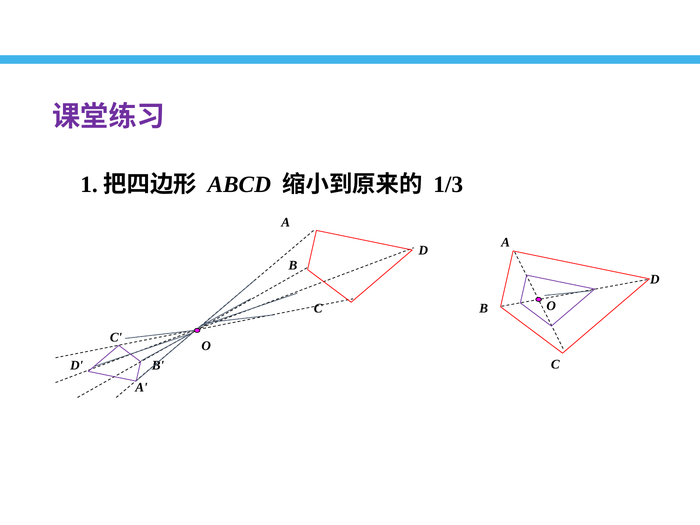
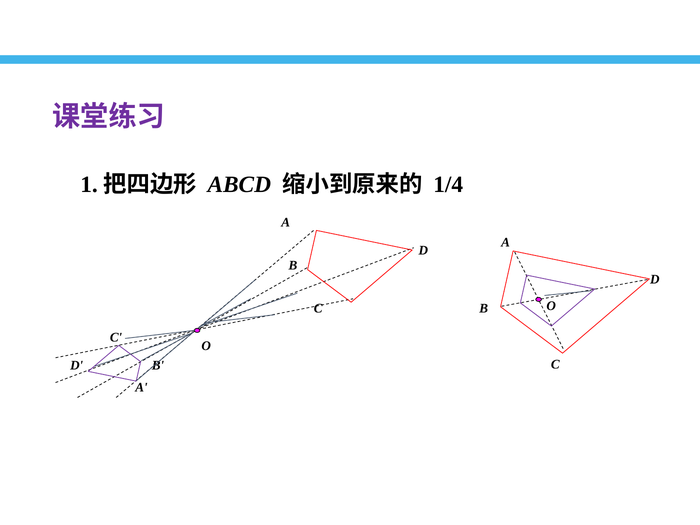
1/3: 1/3 -> 1/4
